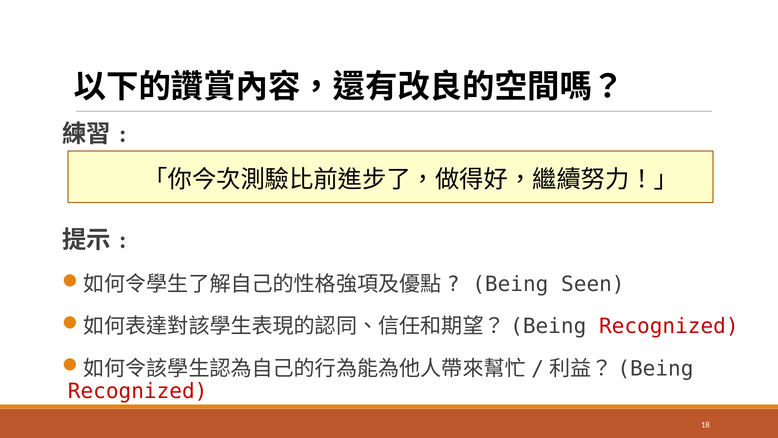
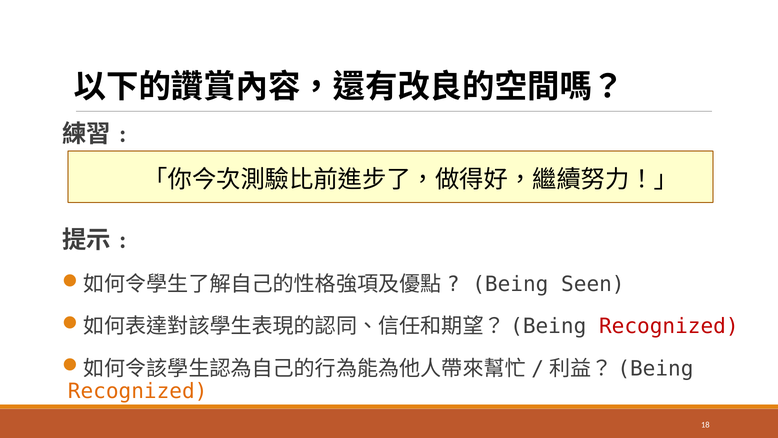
Recognized at (138, 391) colour: red -> orange
